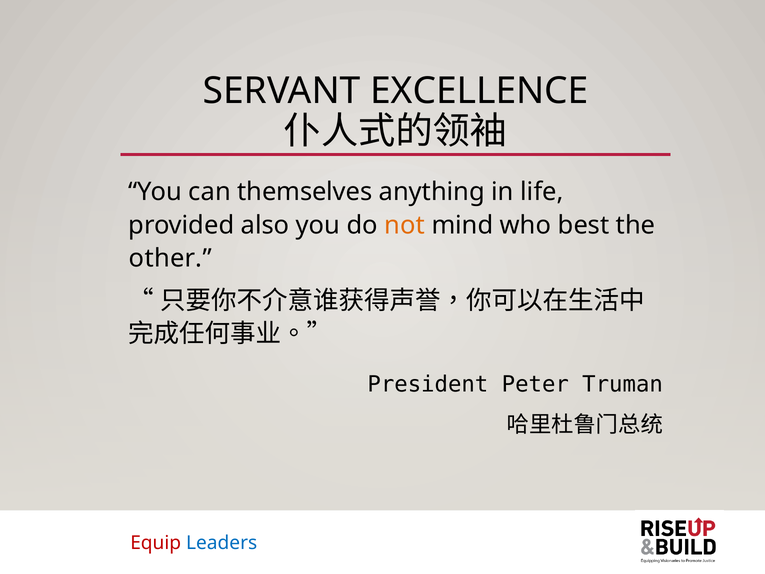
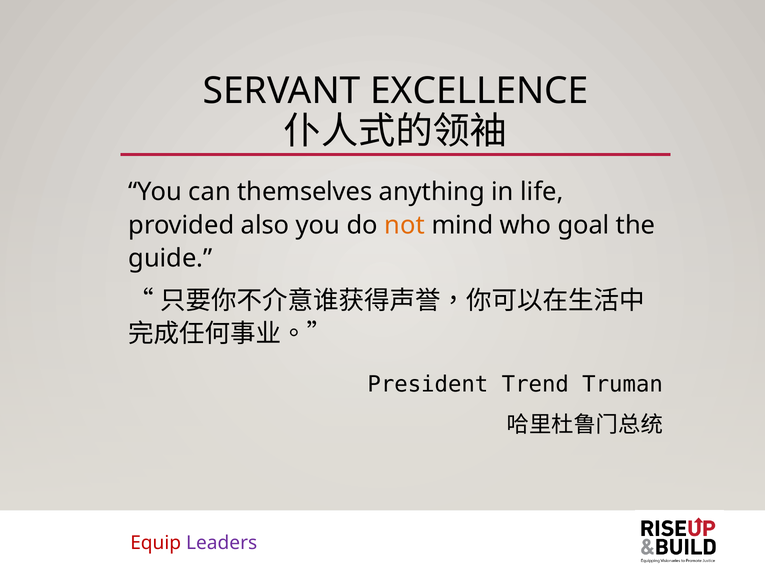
best: best -> goal
other: other -> guide
Peter: Peter -> Trend
Leaders colour: blue -> purple
